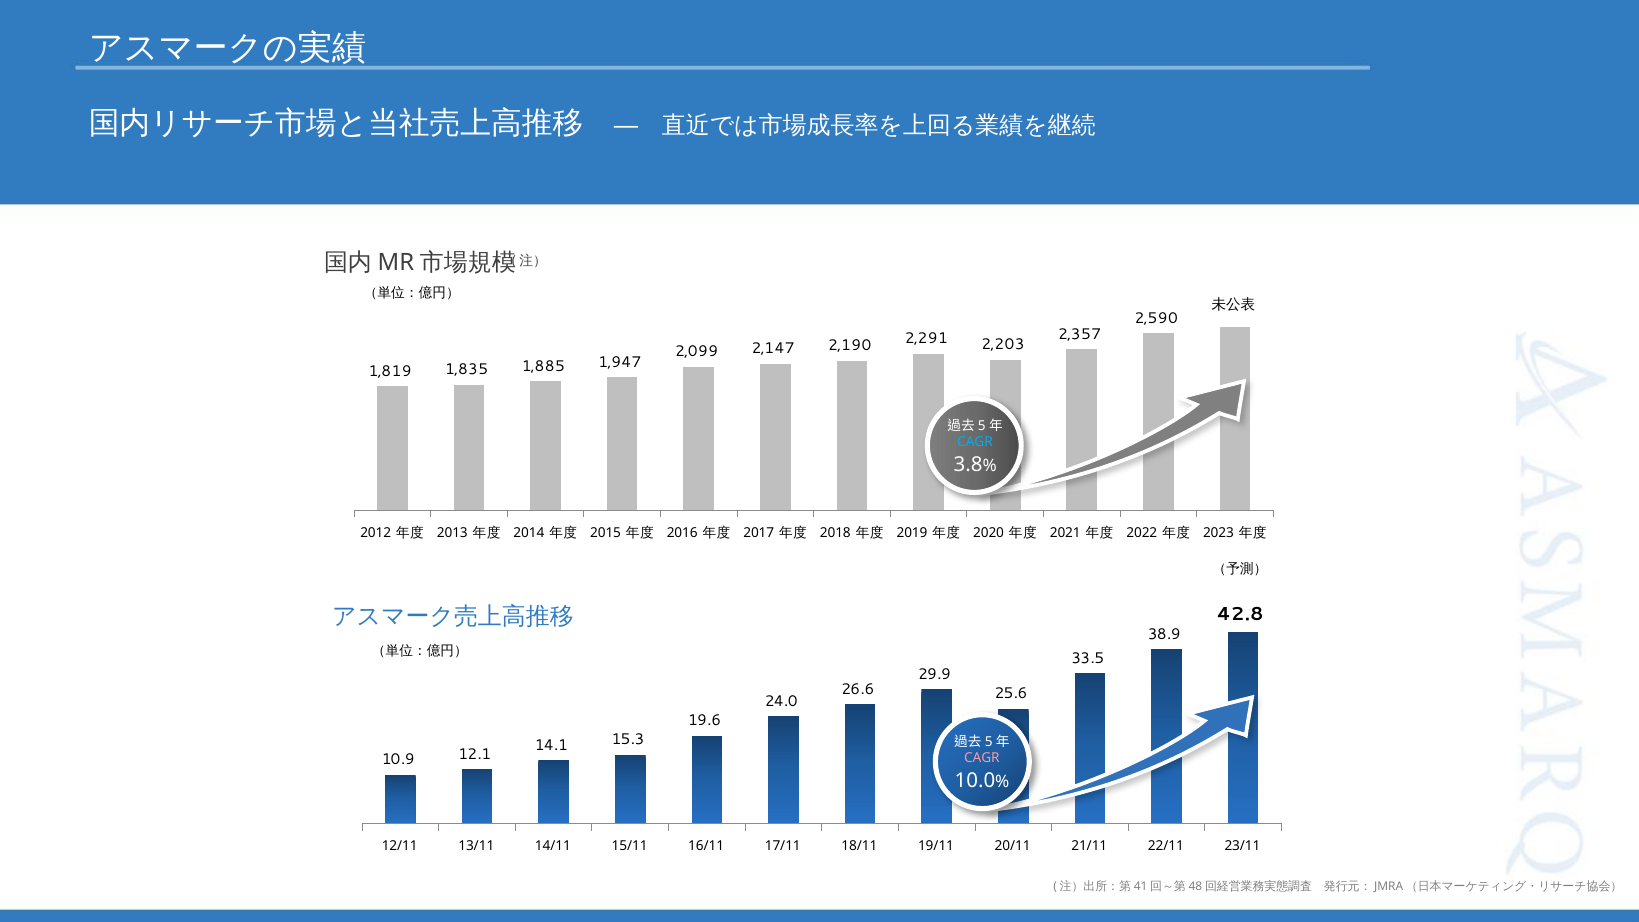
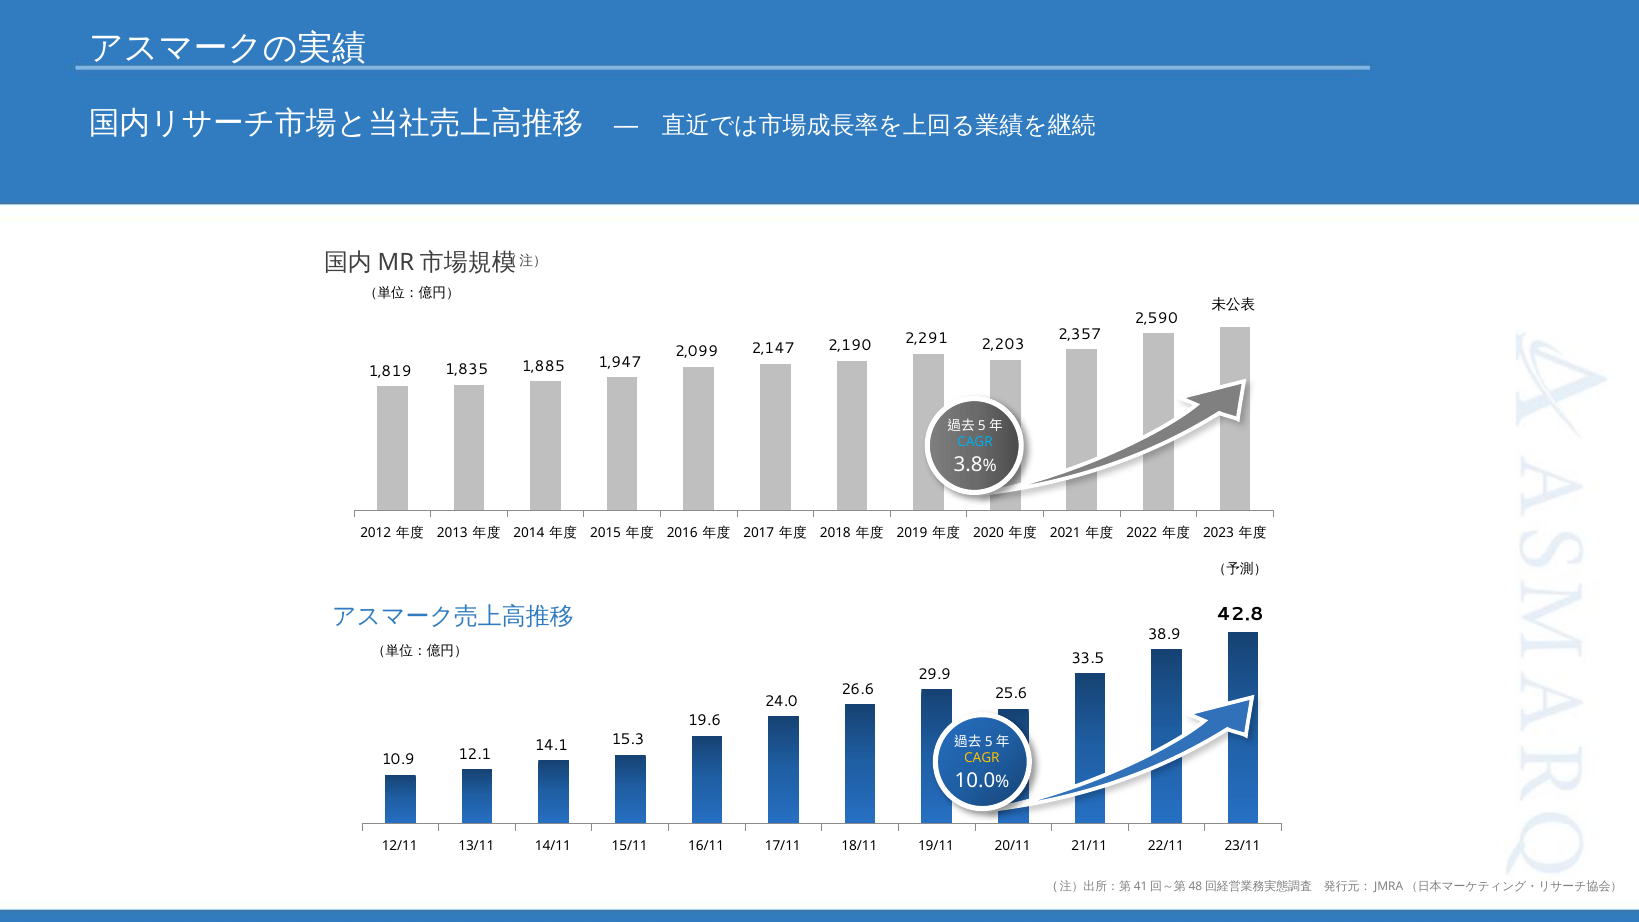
CAGR at (982, 758) colour: pink -> yellow
